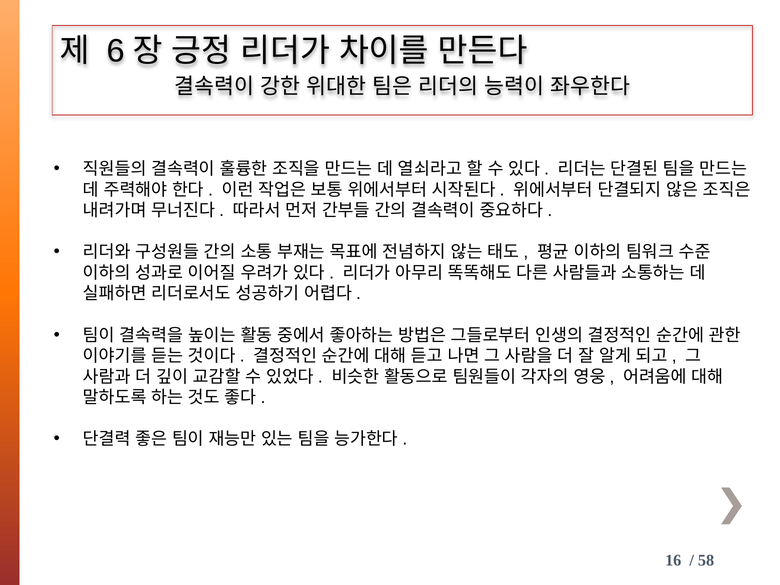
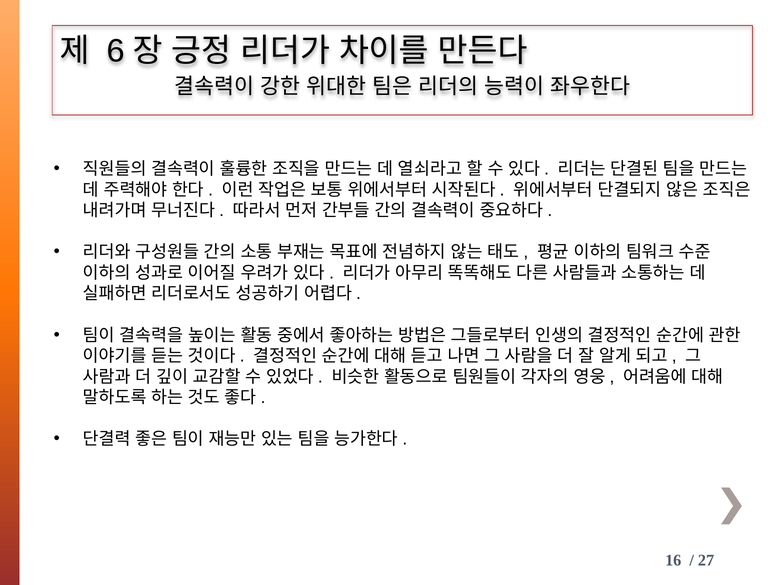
58: 58 -> 27
